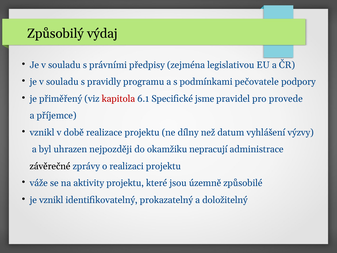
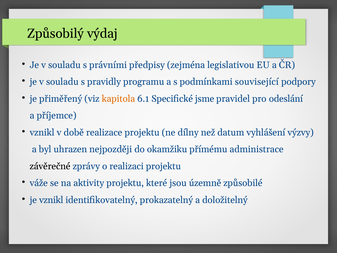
pečovatele: pečovatele -> související
kapitola colour: red -> orange
provede: provede -> odeslání
nepracují: nepracují -> přímému
